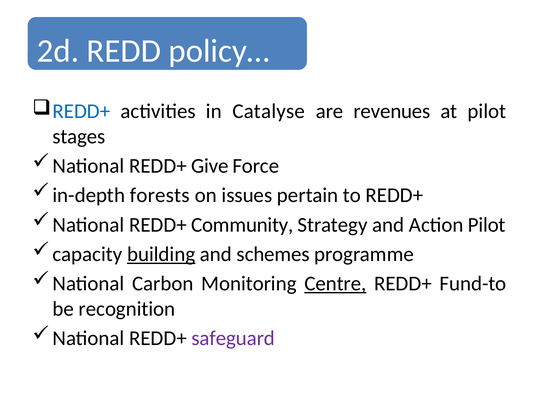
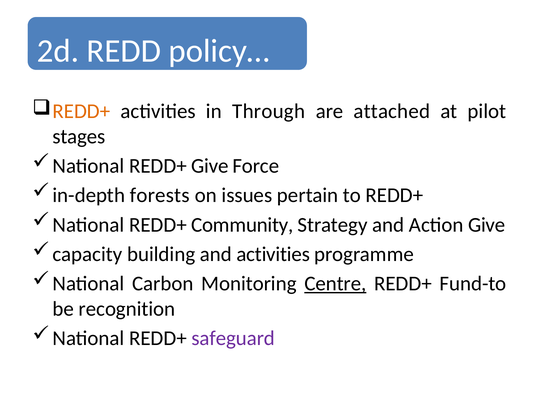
REDD+ at (81, 111) colour: blue -> orange
Catalyse: Catalyse -> Through
revenues: revenues -> attached
Action Pilot: Pilot -> Give
building underline: present -> none
and schemes: schemes -> activities
